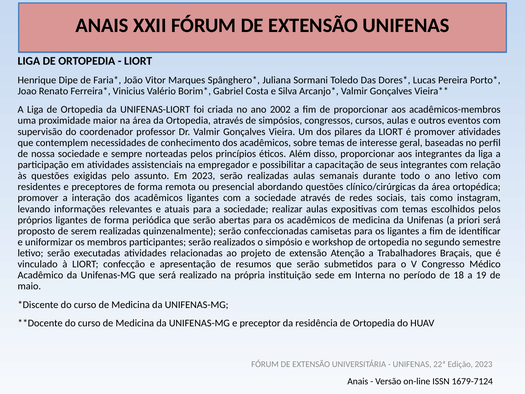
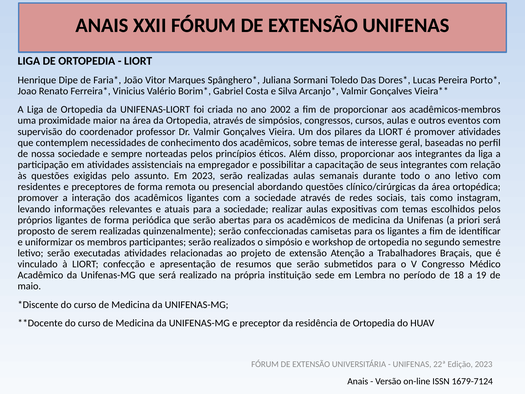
Interna: Interna -> Lembra
